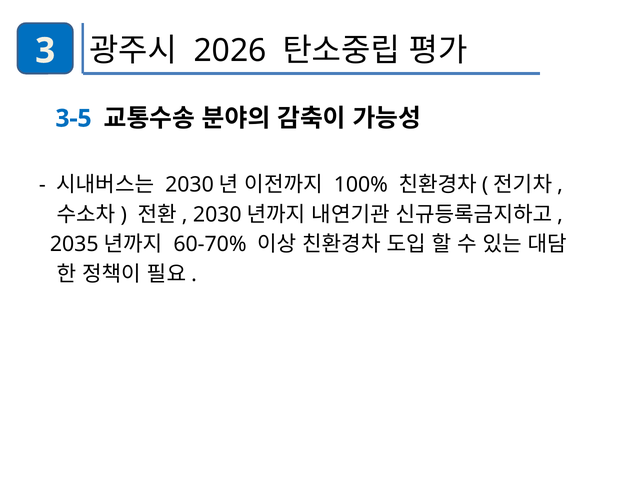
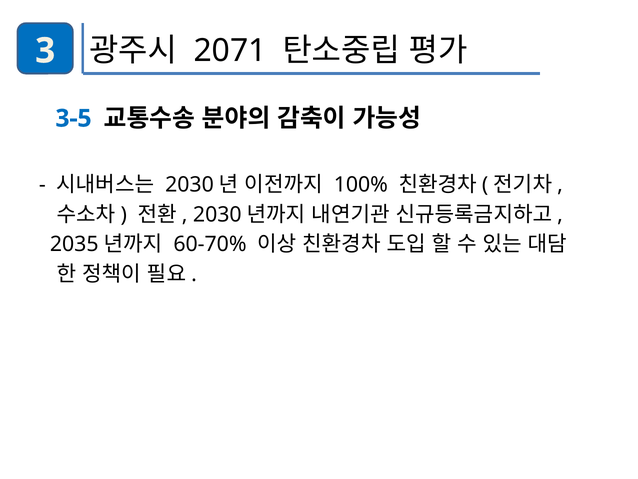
2026: 2026 -> 2071
